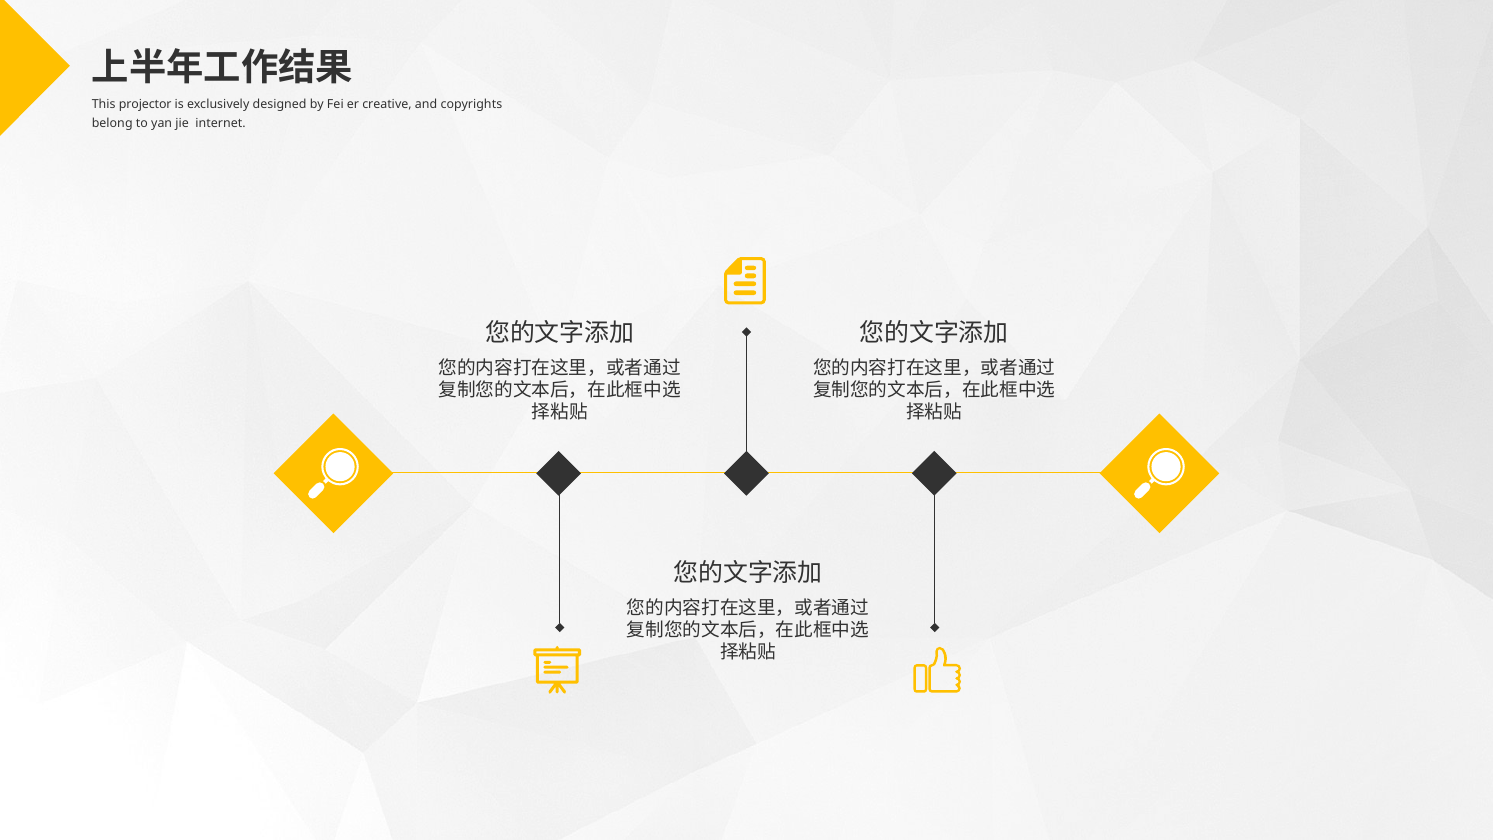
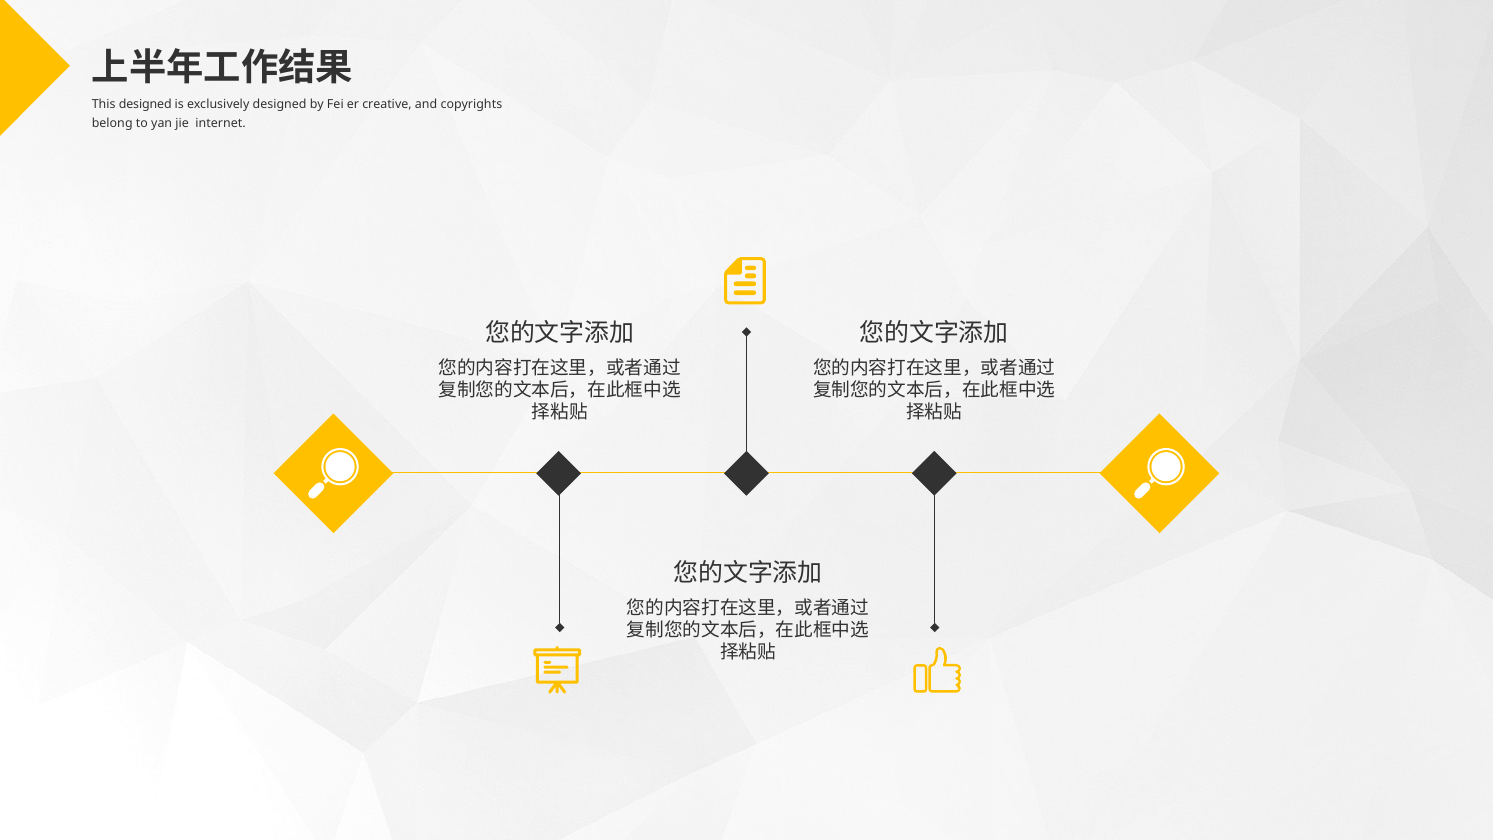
This projector: projector -> designed
